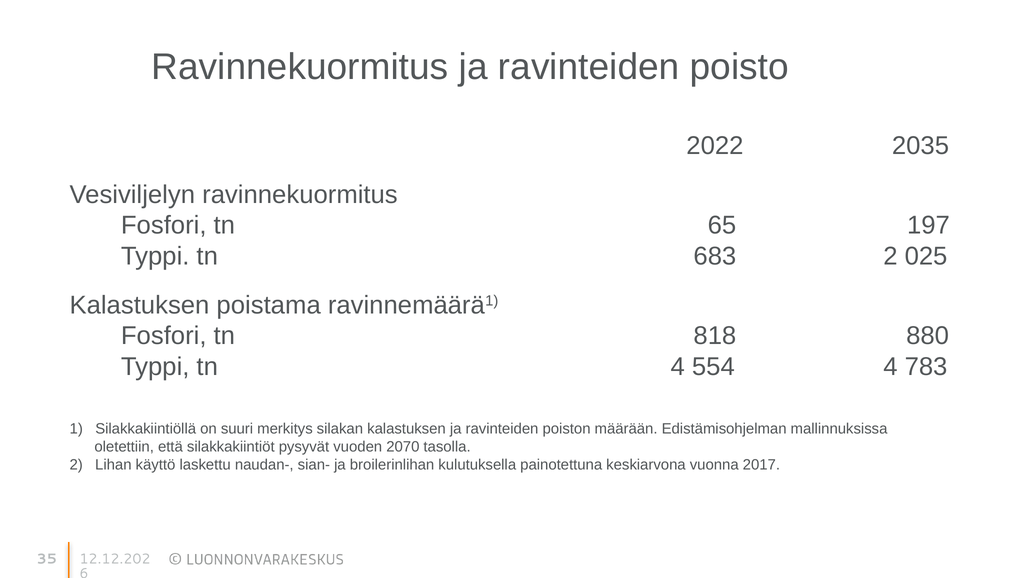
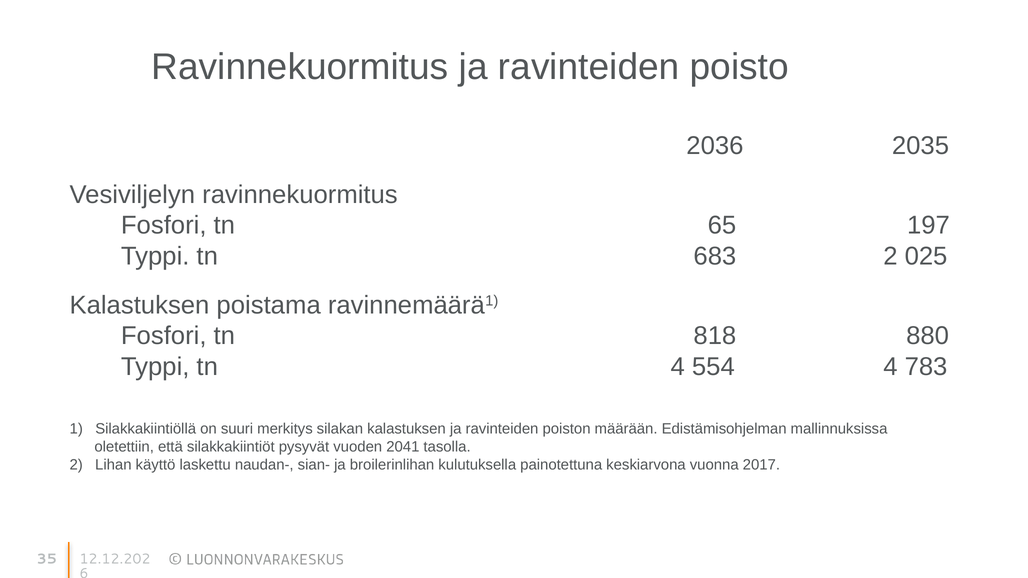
2022: 2022 -> 2036
2070: 2070 -> 2041
